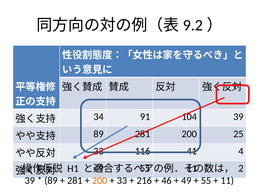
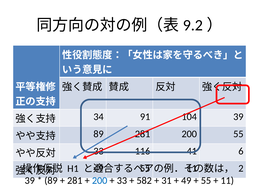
25 at (238, 133): 25 -> 55
4: 4 -> 6
200 at (100, 180) colour: orange -> blue
216: 216 -> 582
46: 46 -> 31
